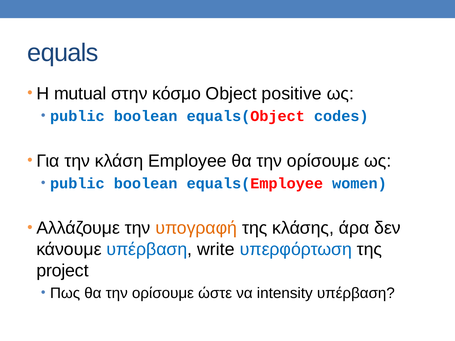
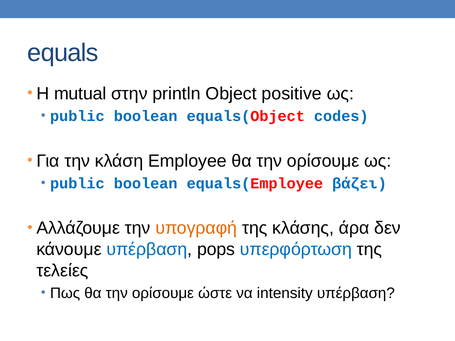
κόσμο: κόσμο -> println
women: women -> βάζει
write: write -> pops
project: project -> τελείες
